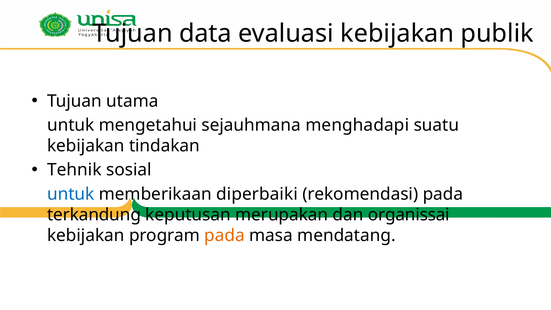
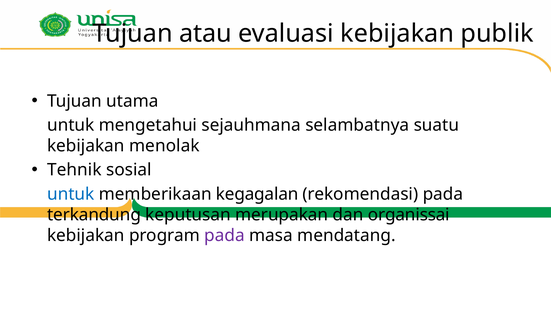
data: data -> atau
menghadapi: menghadapi -> selambatnya
tindakan: tindakan -> menolak
diperbaiki: diperbaiki -> kegagalan
pada at (225, 235) colour: orange -> purple
